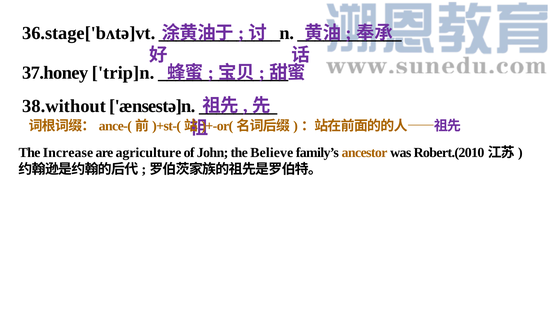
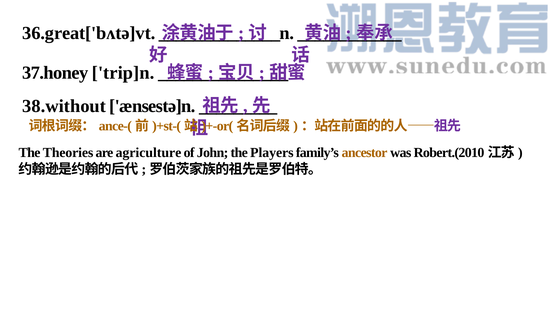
36.stage['bʌtə]vt: 36.stage['bʌtə]vt -> 36.great['bʌtə]vt
Increase: Increase -> Theories
Believe: Believe -> Players
